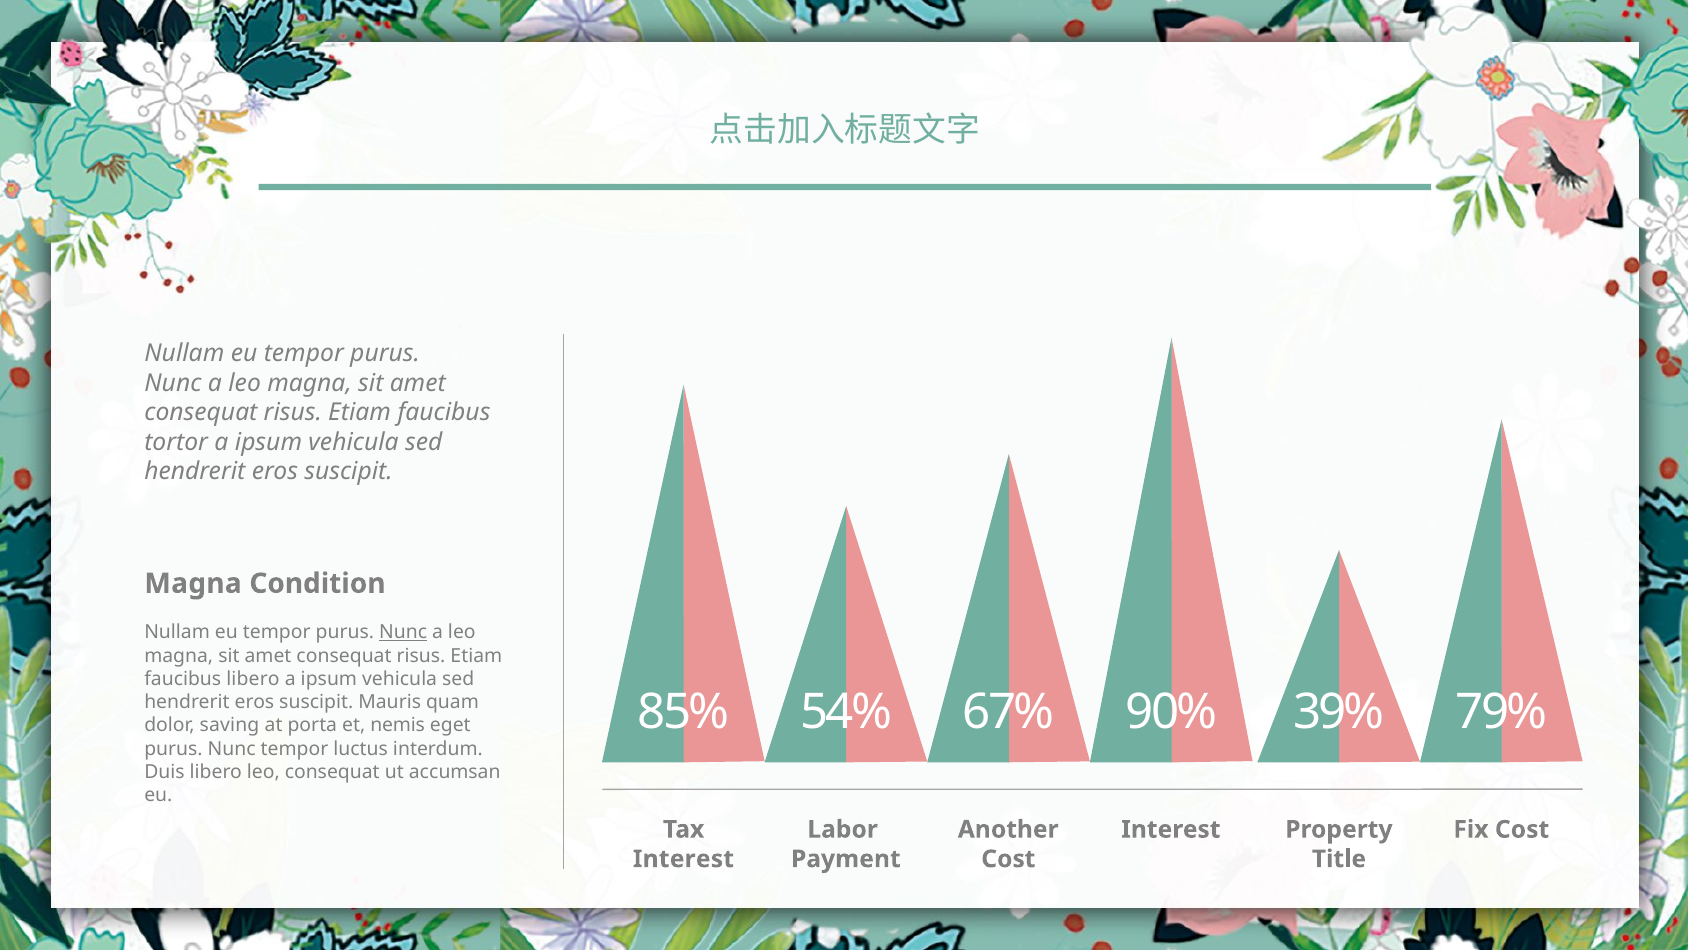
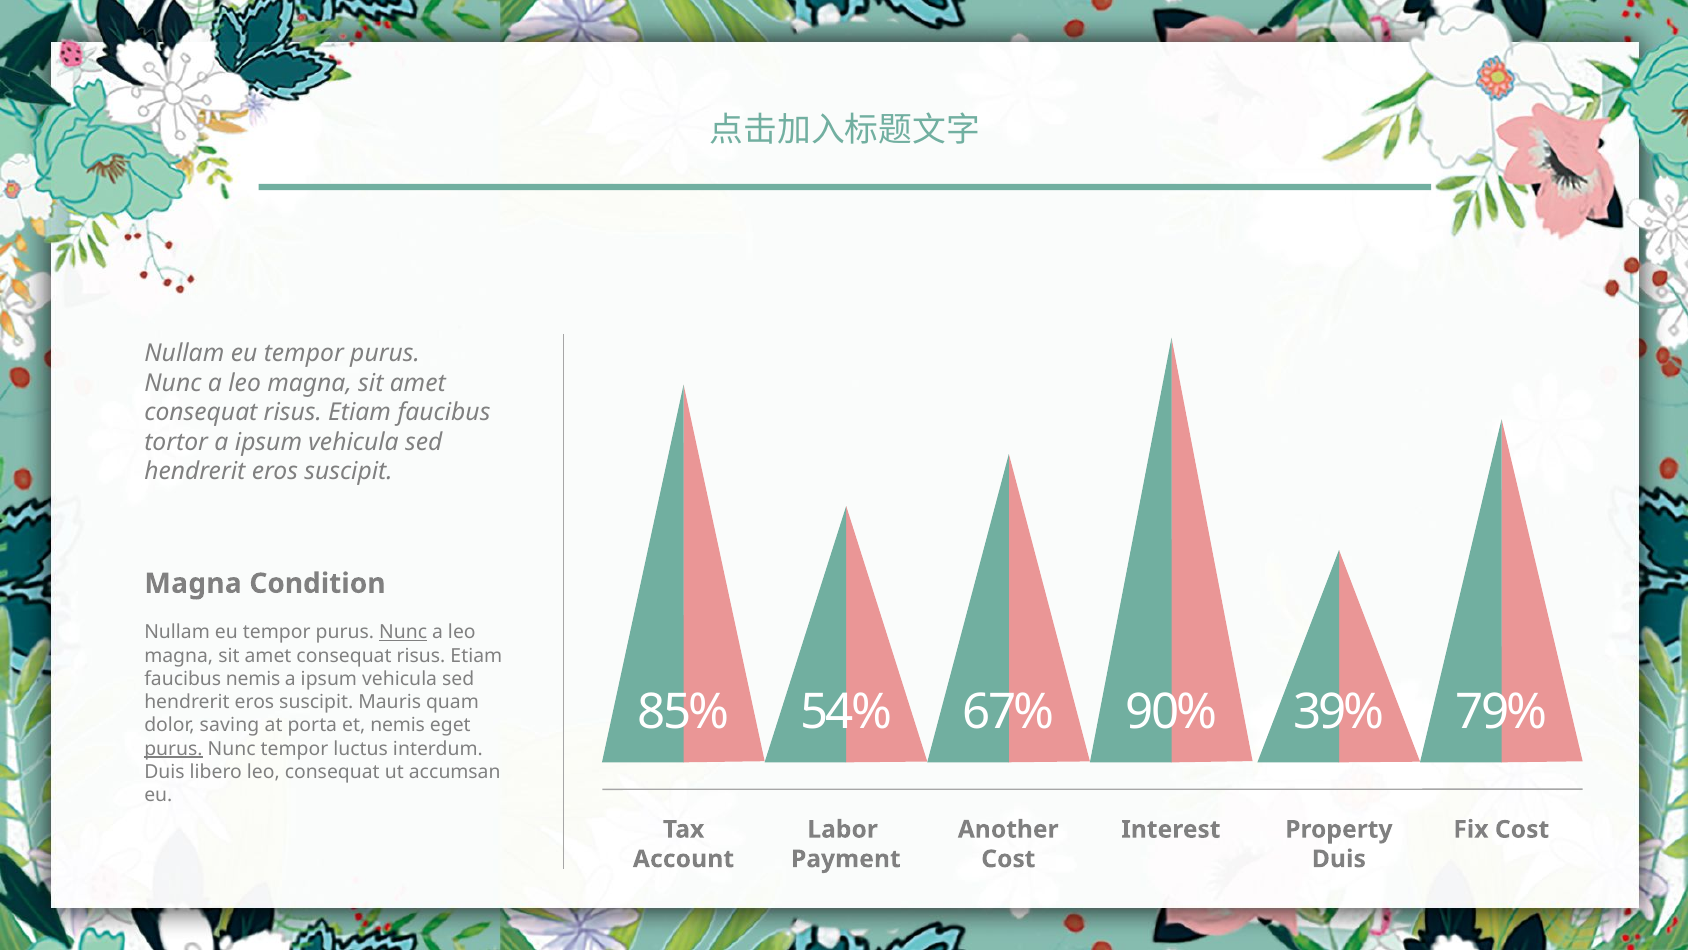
faucibus libero: libero -> nemis
purus at (173, 749) underline: none -> present
Interest at (683, 859): Interest -> Account
Title at (1339, 859): Title -> Duis
